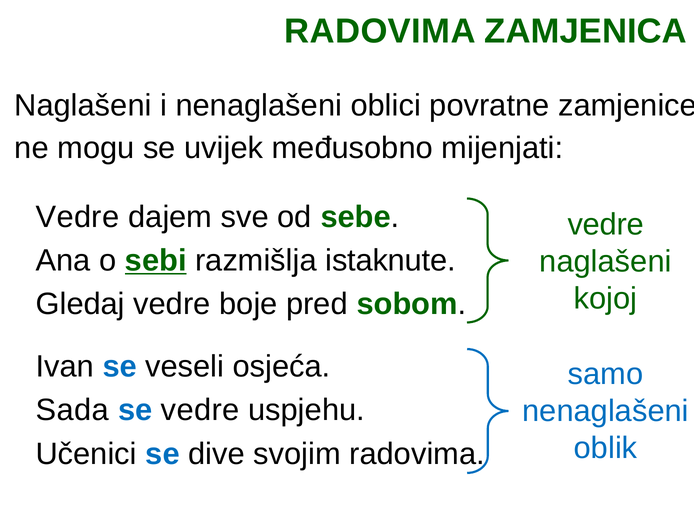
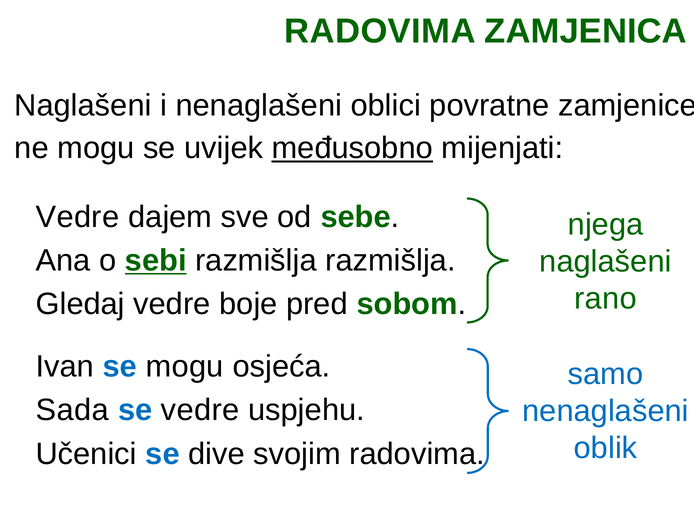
međusobno underline: none -> present
vedre at (606, 224): vedre -> njega
razmišlja istaknute: istaknute -> razmišlja
kojoj: kojoj -> rano
se veseli: veseli -> mogu
